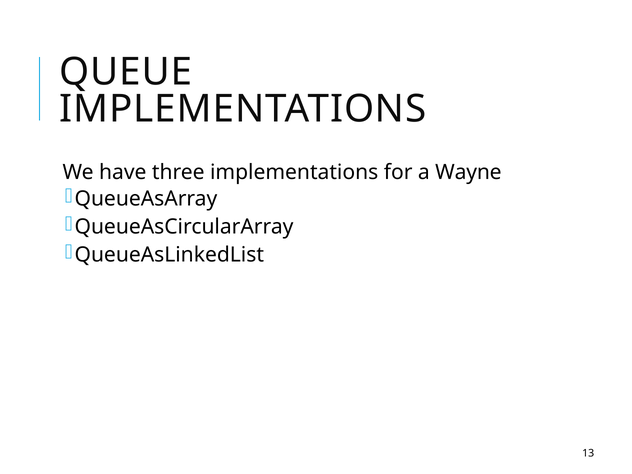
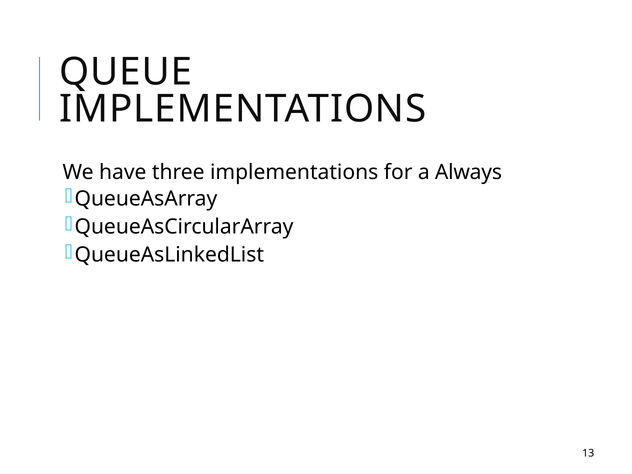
Wayne: Wayne -> Always
